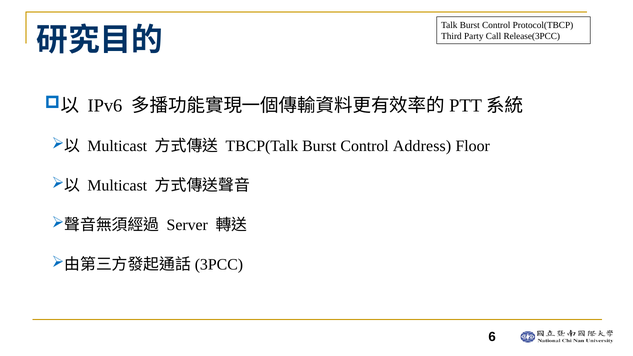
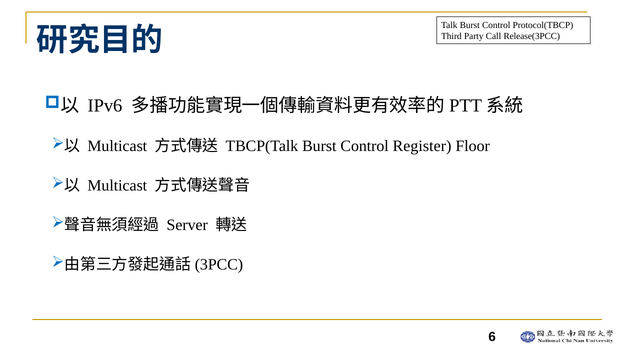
Address: Address -> Register
